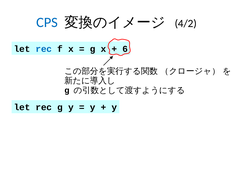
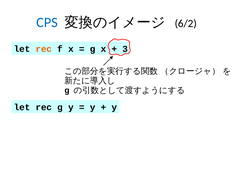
4/2: 4/2 -> 6/2
rec at (44, 49) colour: blue -> orange
6: 6 -> 3
